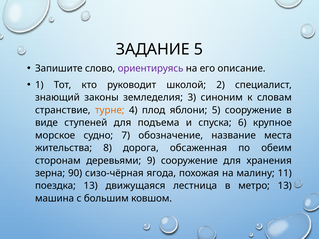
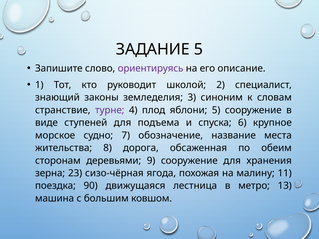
турне colour: orange -> purple
90: 90 -> 23
поездка 13: 13 -> 90
